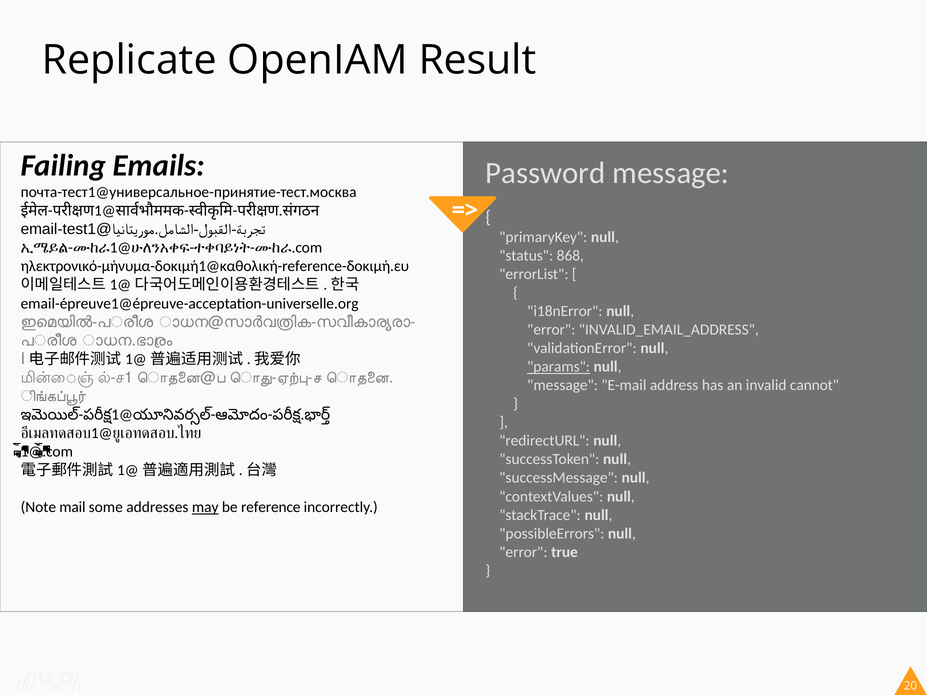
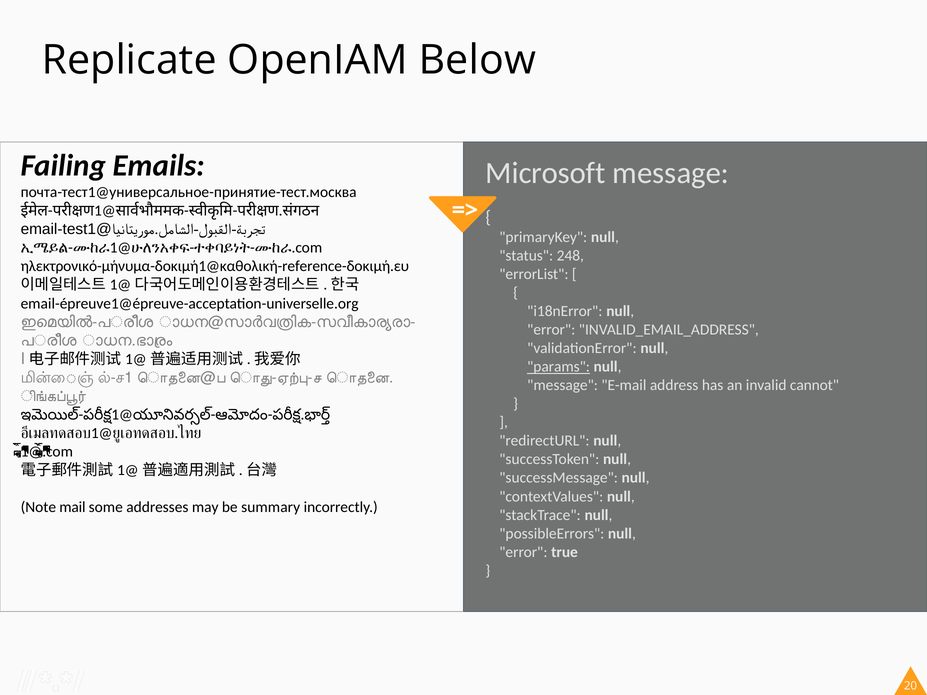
Result: Result -> Below
Password: Password -> Microsoft
868: 868 -> 248
may underline: present -> none
reference: reference -> summary
